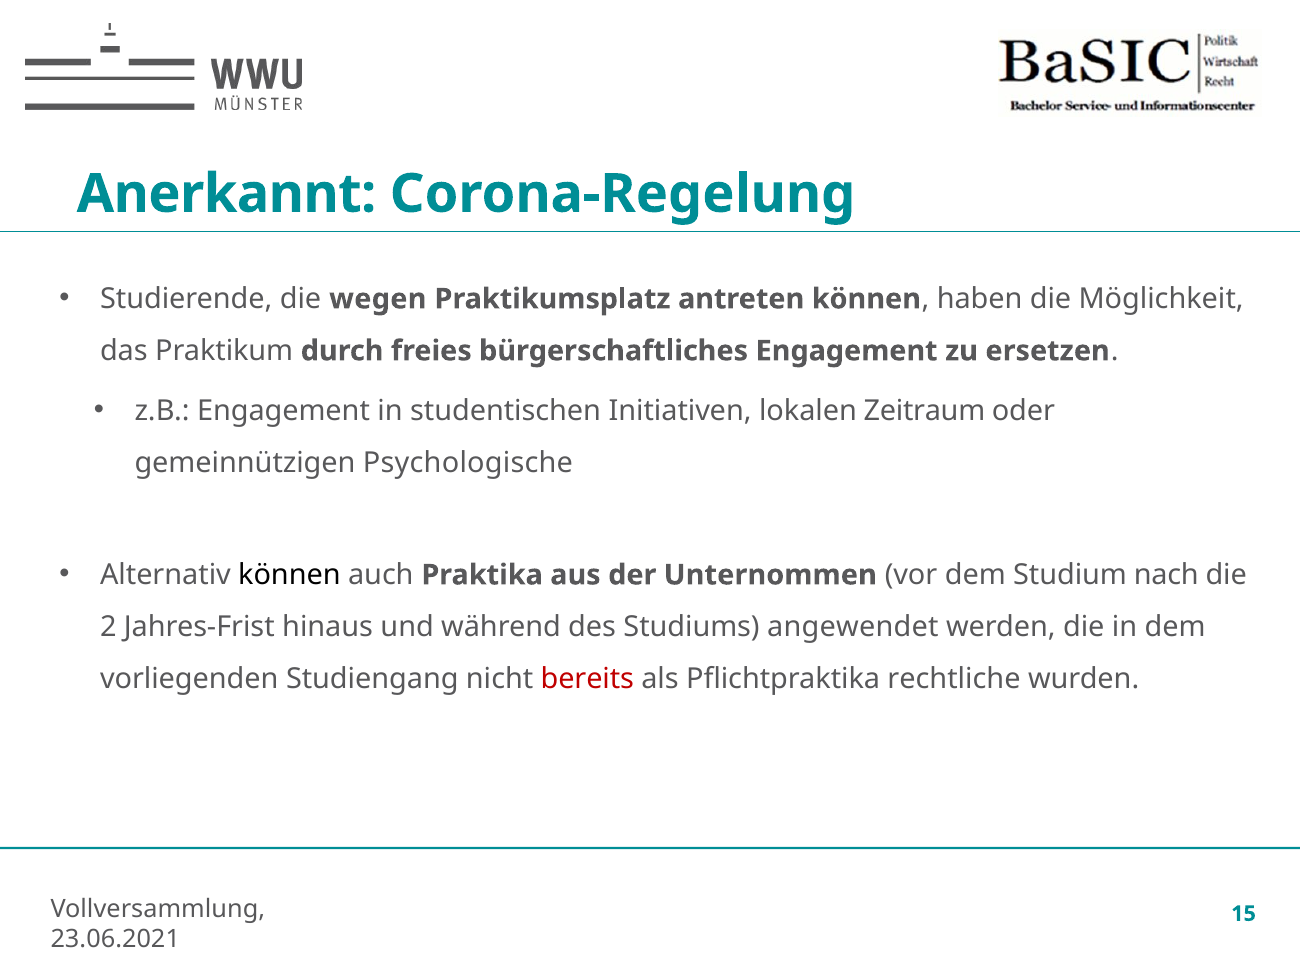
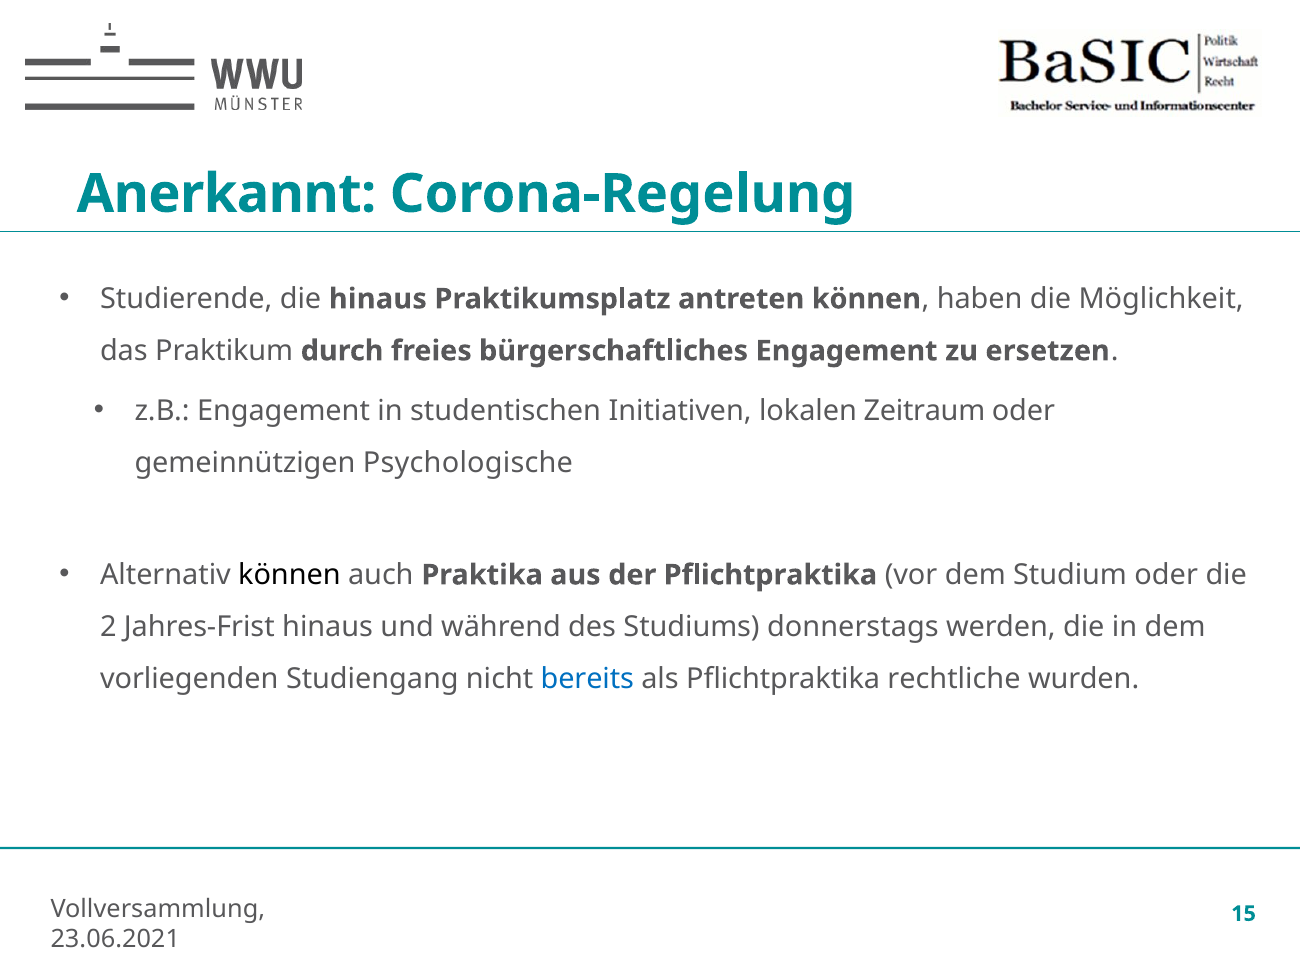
die wegen: wegen -> hinaus
der Unternommen: Unternommen -> Pflichtpraktika
Studium nach: nach -> oder
angewendet: angewendet -> donnerstags
bereits colour: red -> blue
